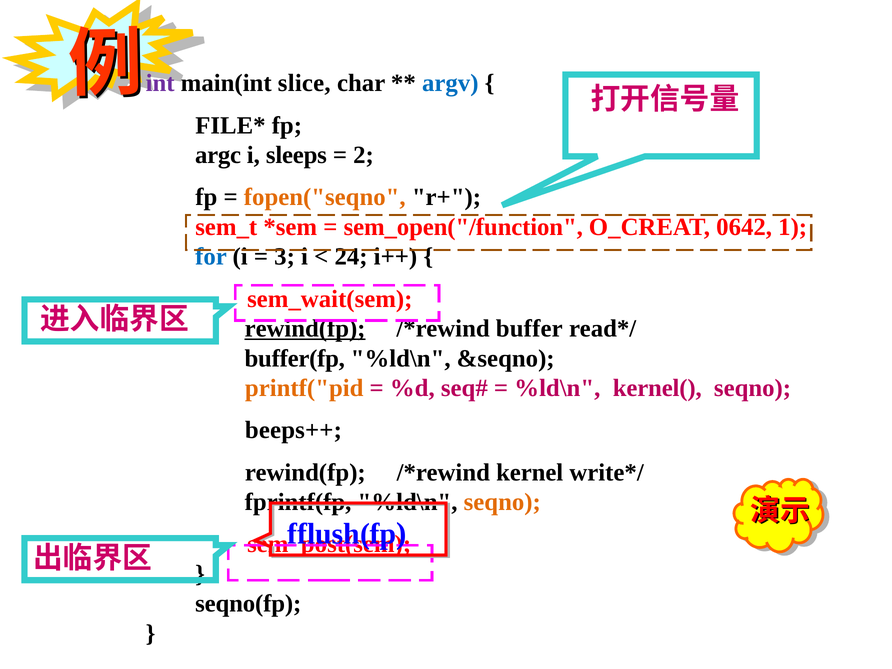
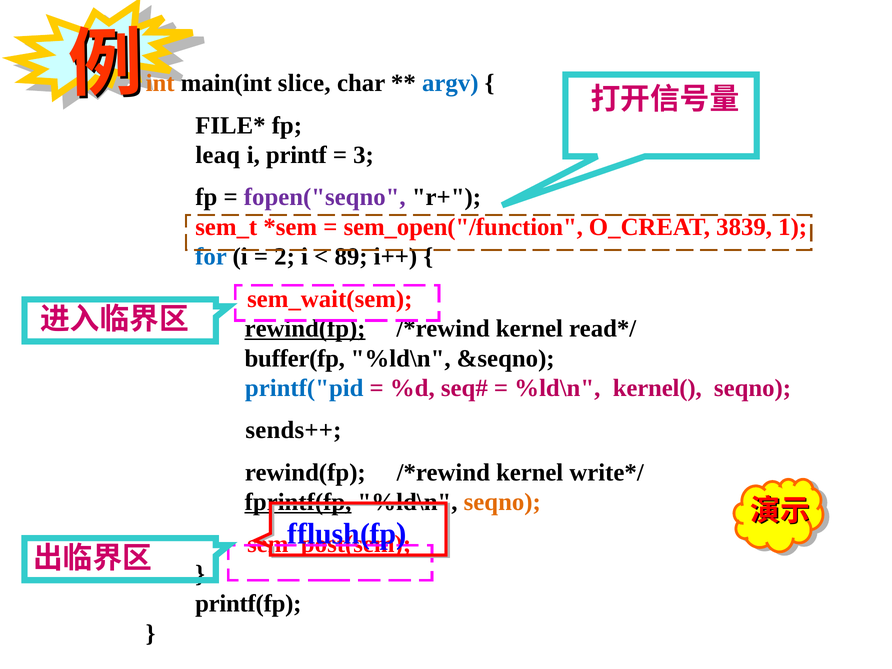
int colour: purple -> orange
argc: argc -> leaq
sleeps: sleeps -> printf
2: 2 -> 3
fopen("seqno colour: orange -> purple
0642: 0642 -> 3839
3: 3 -> 2
24: 24 -> 89
buffer at (529, 329): buffer -> kernel
printf("pid colour: orange -> blue
beeps++: beeps++ -> sends++
fprintf(fp underline: none -> present
seqno(fp: seqno(fp -> printf(fp
